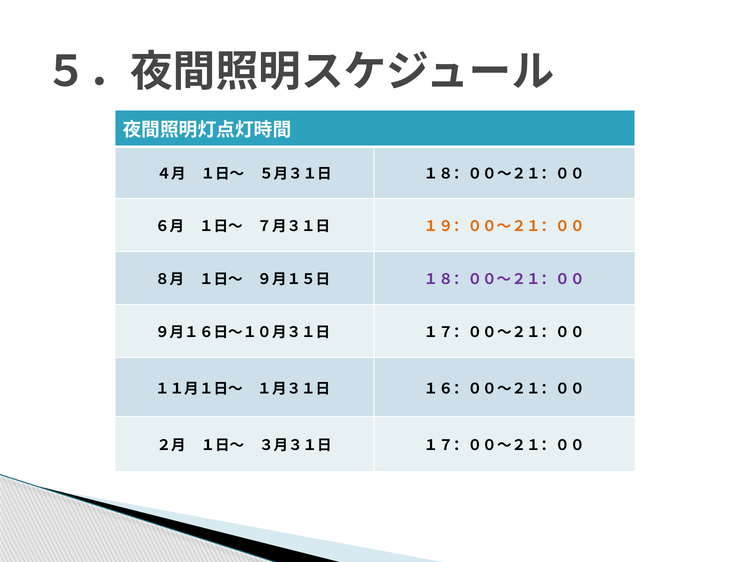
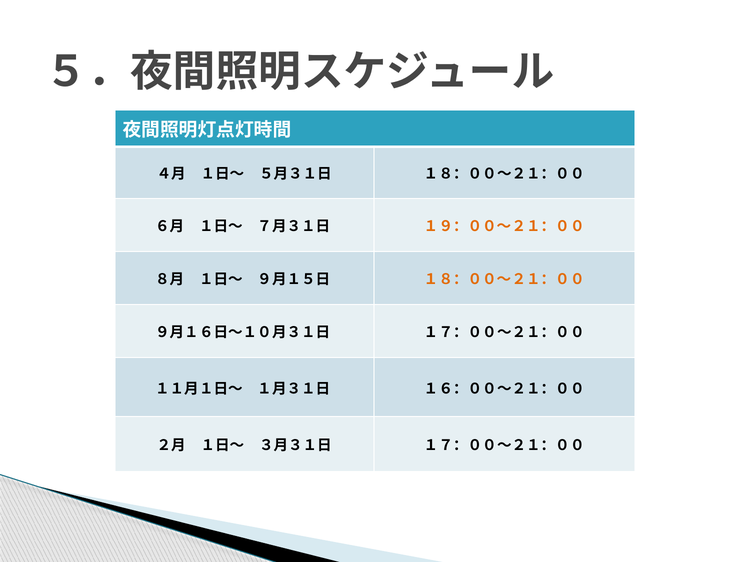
１８：００～２１：００ at (504, 280) colour: purple -> orange
